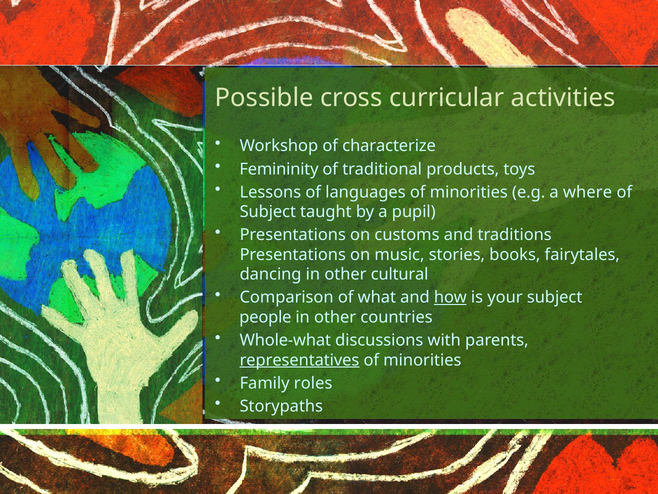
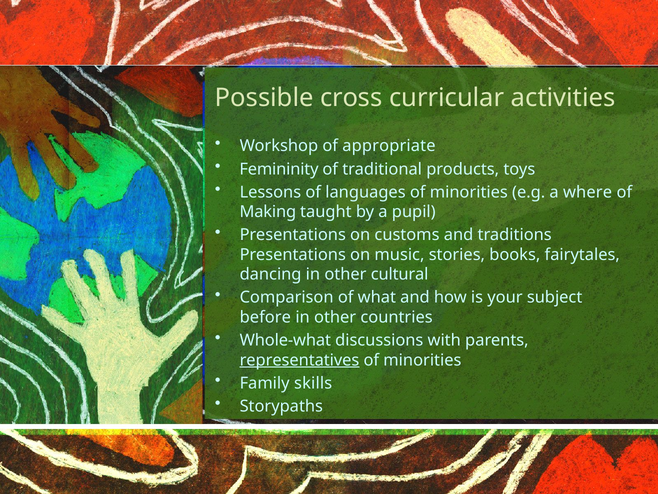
characterize: characterize -> appropriate
Subject at (268, 212): Subject -> Making
how underline: present -> none
people: people -> before
roles: roles -> skills
